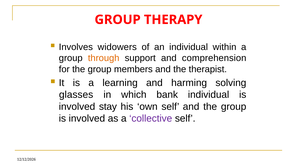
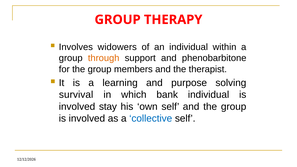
comprehension: comprehension -> phenobarbitone
harming: harming -> purpose
glasses: glasses -> survival
collective colour: purple -> blue
